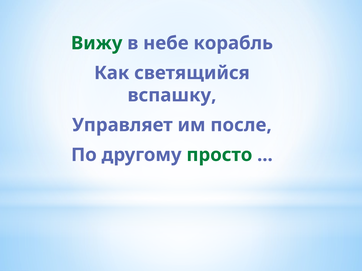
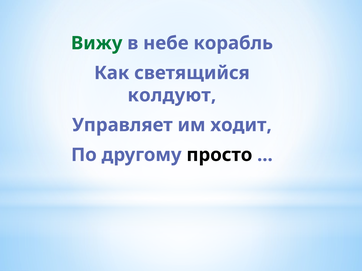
вспашку: вспашку -> колдуют
после: после -> ходит
просто colour: green -> black
